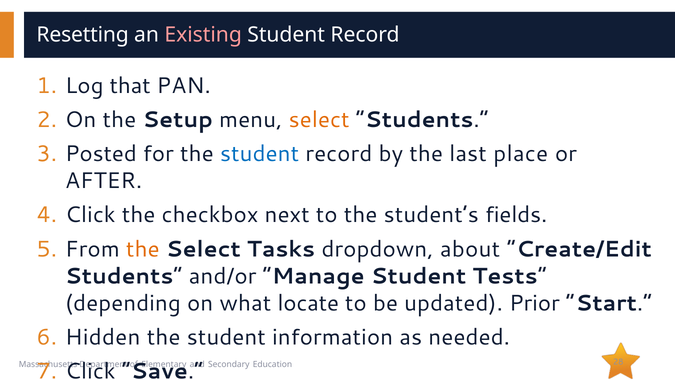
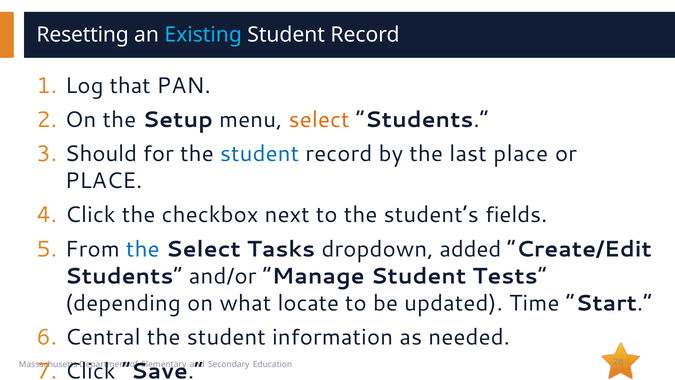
Existing colour: pink -> light blue
Posted: Posted -> Should
AFTER at (104, 181): AFTER -> PLACE
the at (143, 249) colour: orange -> blue
about: about -> added
Prior: Prior -> Time
Hidden: Hidden -> Central
